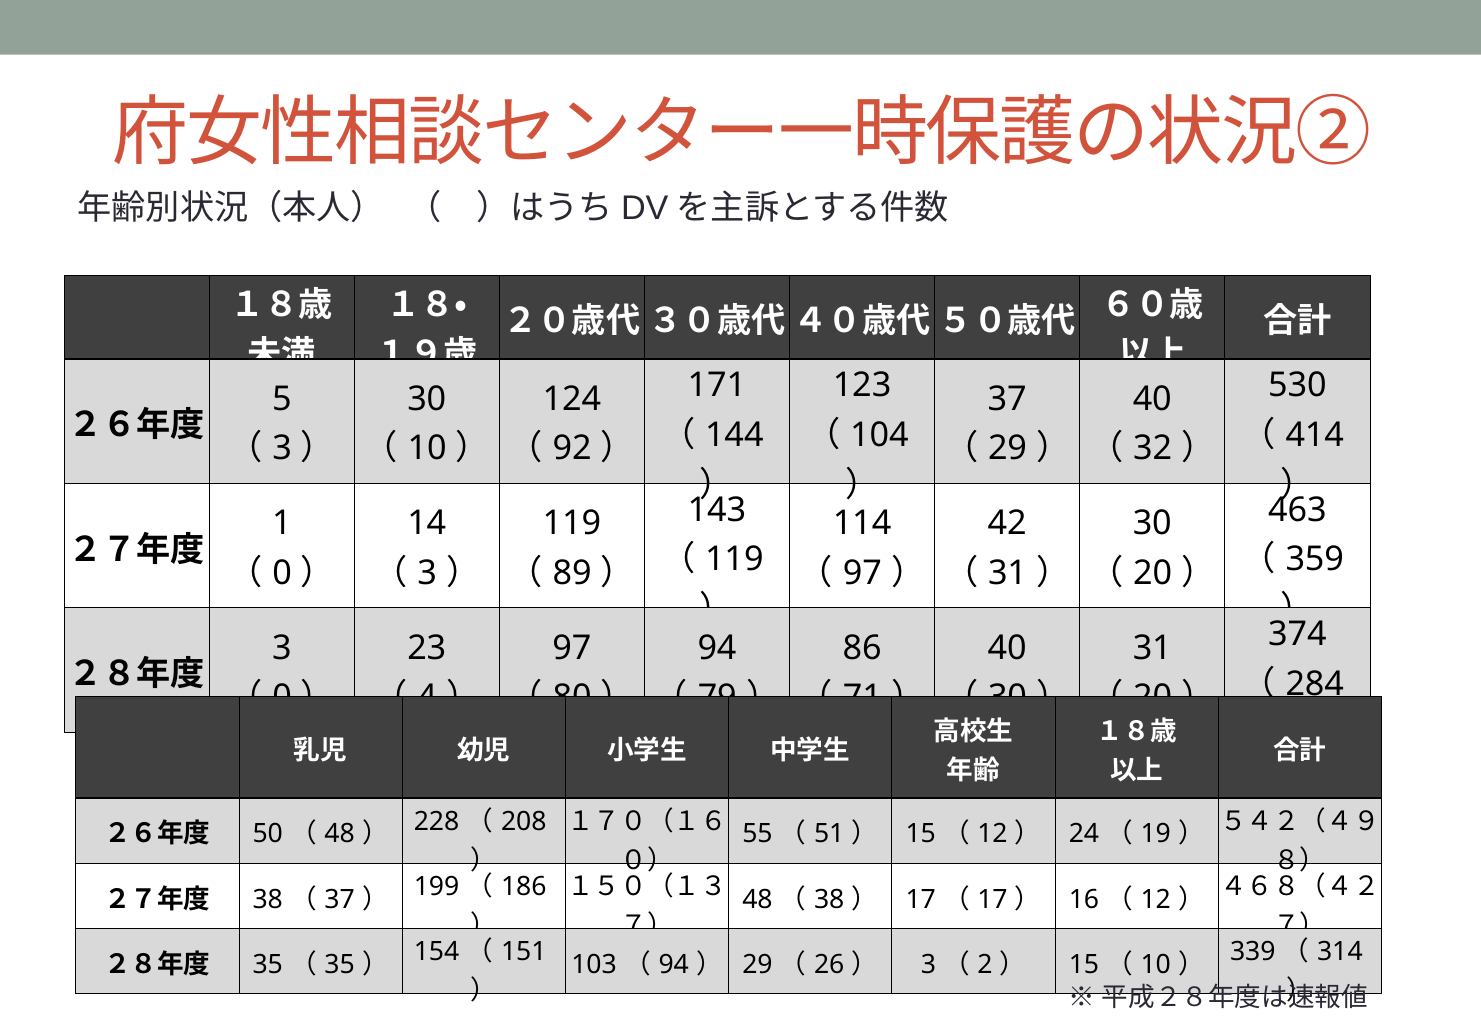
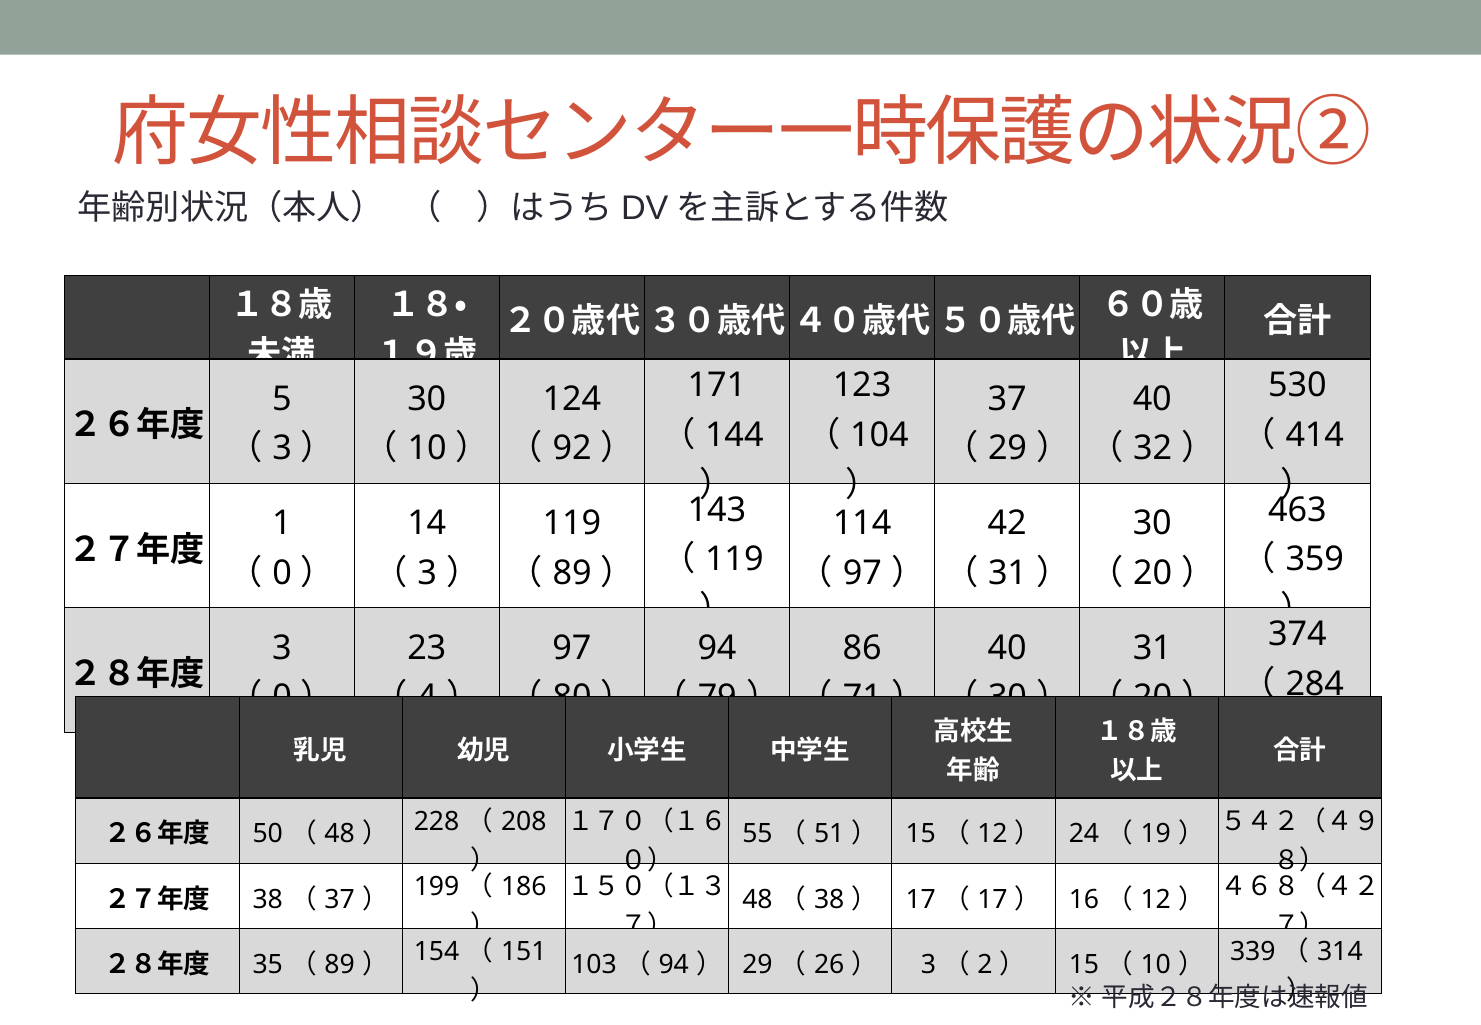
35 at (340, 965): 35 -> 89
